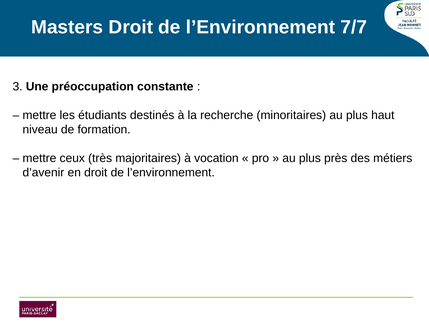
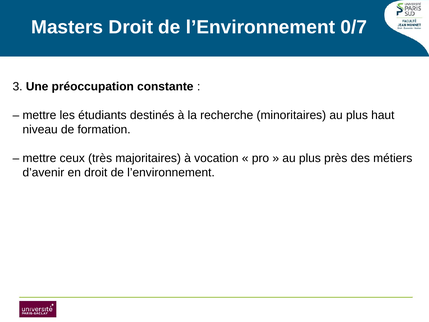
7/7: 7/7 -> 0/7
